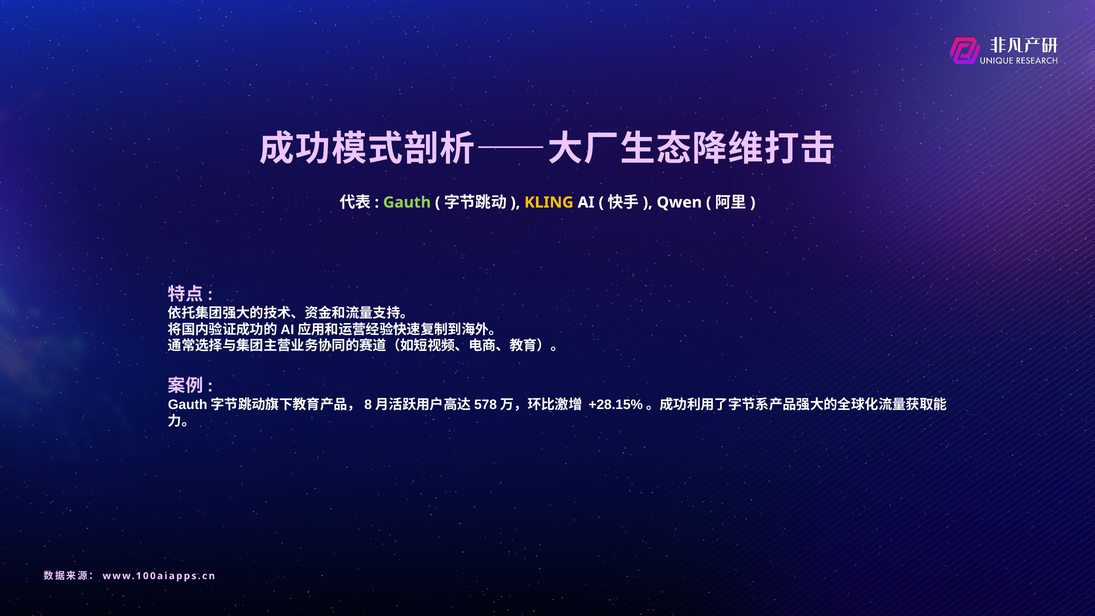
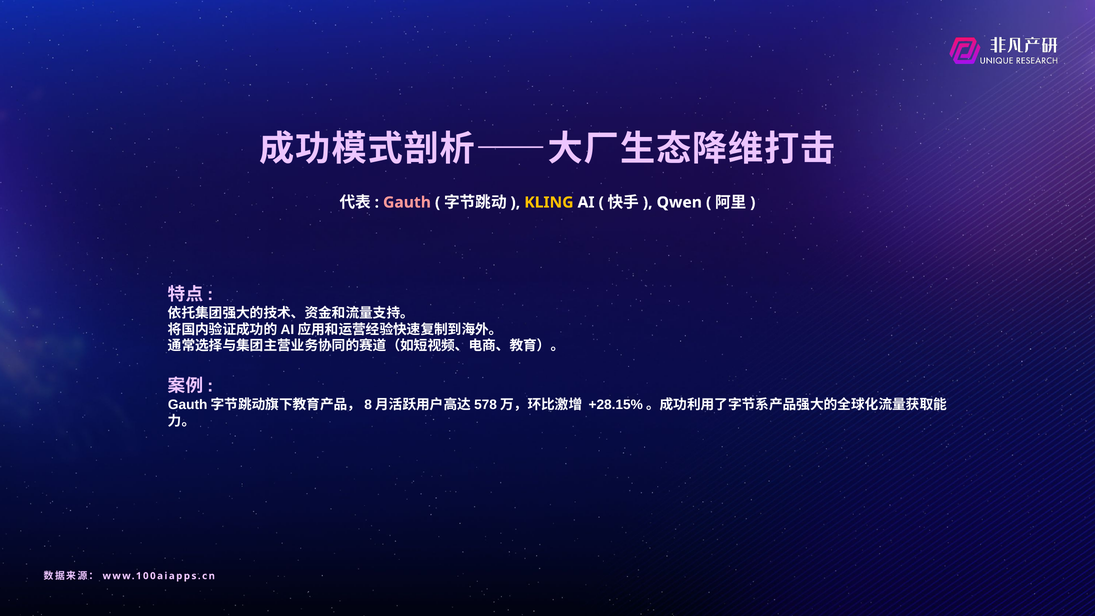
Gauth at (407, 202) colour: light green -> pink
